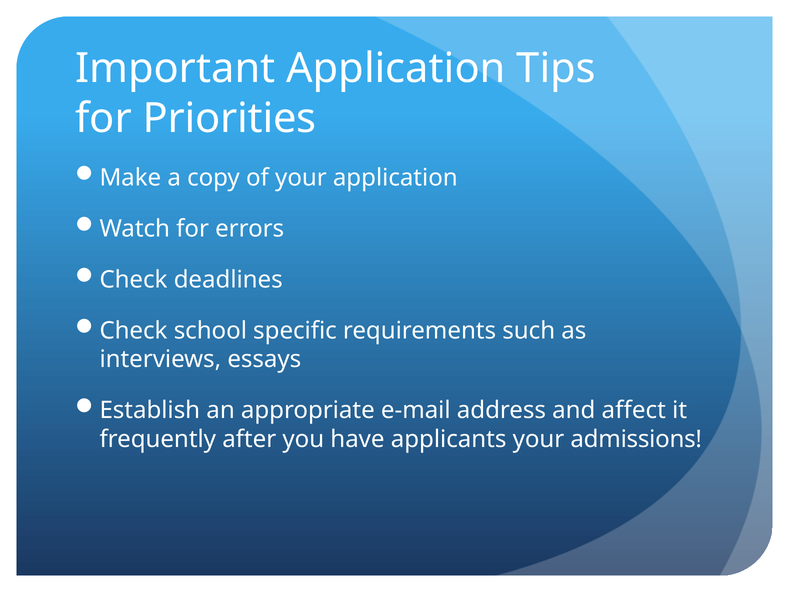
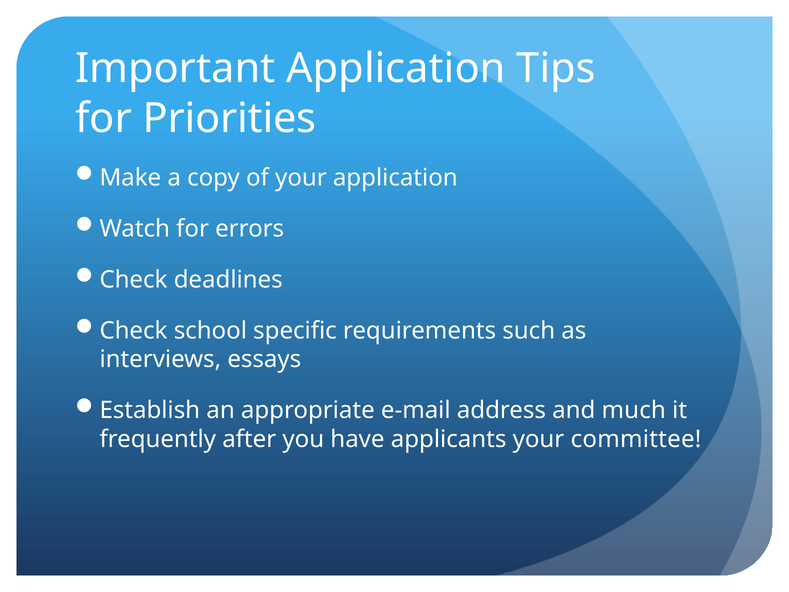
affect: affect -> much
admissions: admissions -> committee
